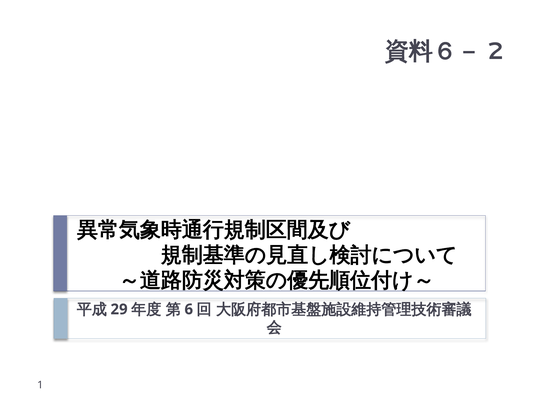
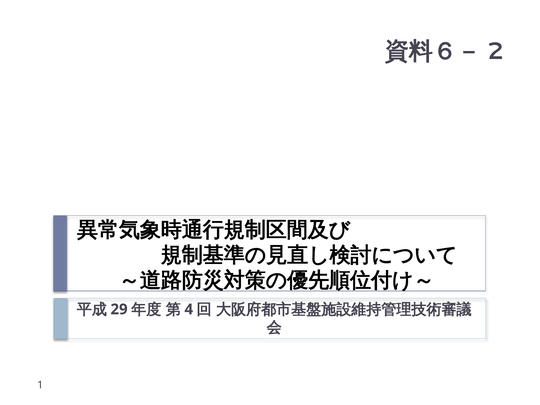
6: 6 -> 4
